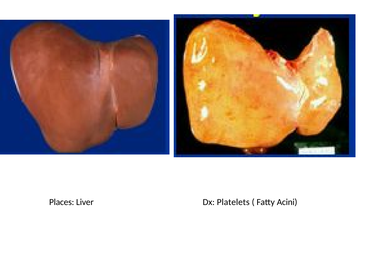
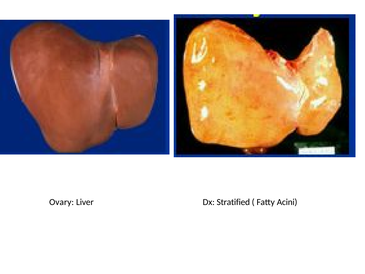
Places: Places -> Ovary
Platelets: Platelets -> Stratified
